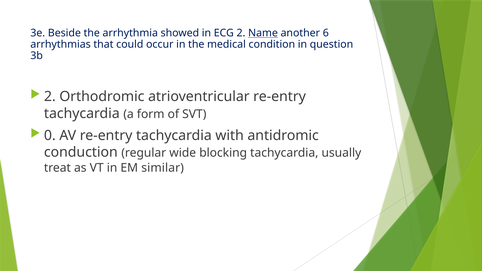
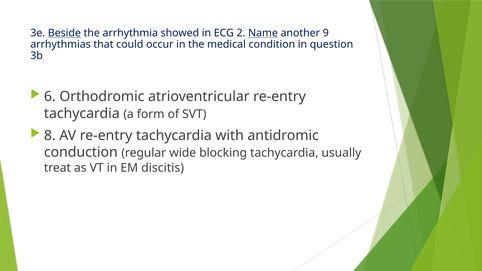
Beside underline: none -> present
6: 6 -> 9
2 at (50, 97): 2 -> 6
0: 0 -> 8
similar: similar -> discitis
